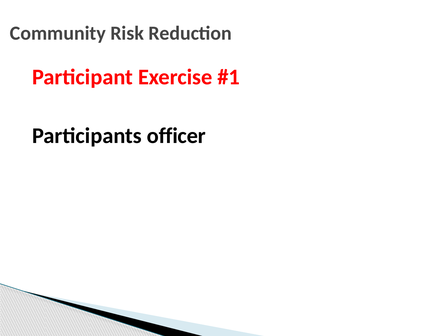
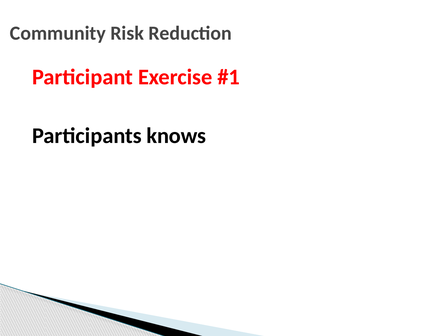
officer: officer -> knows
